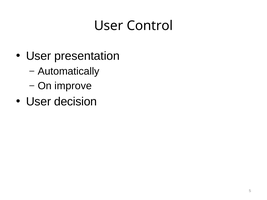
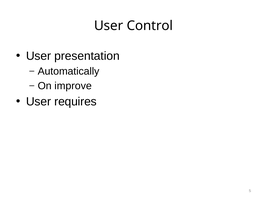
decision: decision -> requires
